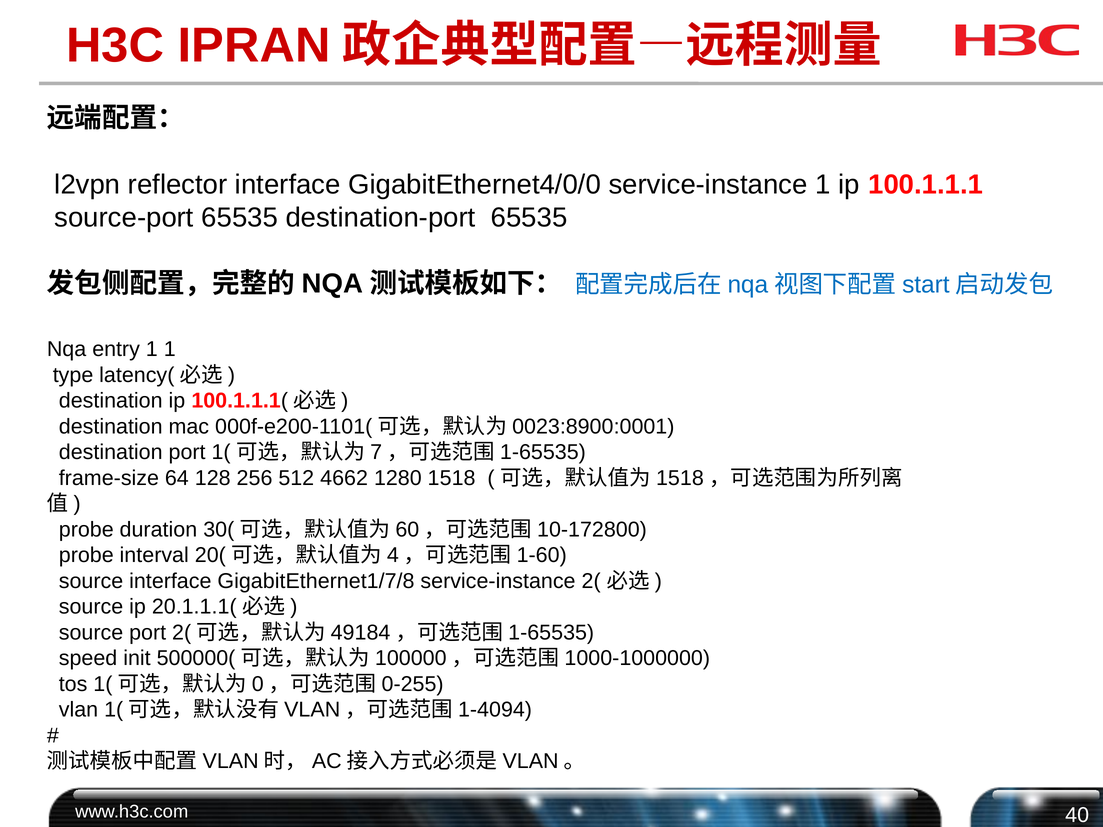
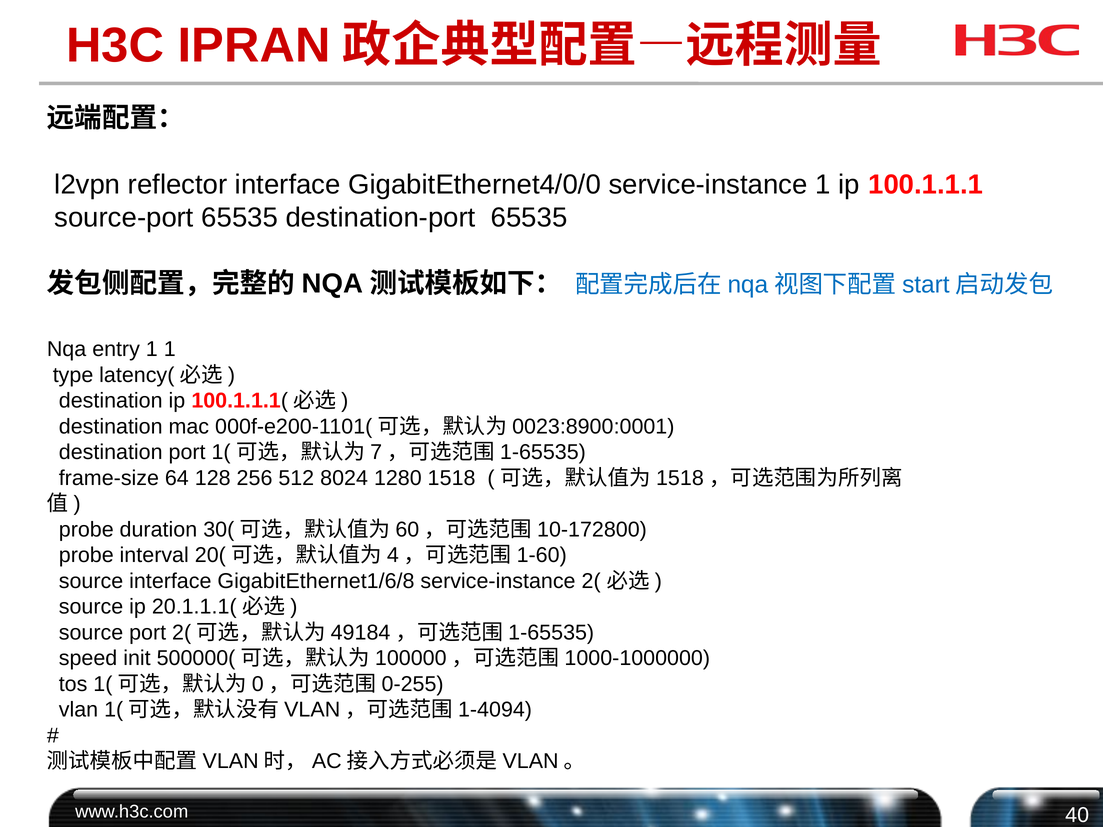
4662: 4662 -> 8024
GigabitEthernet1/7/8: GigabitEthernet1/7/8 -> GigabitEthernet1/6/8
